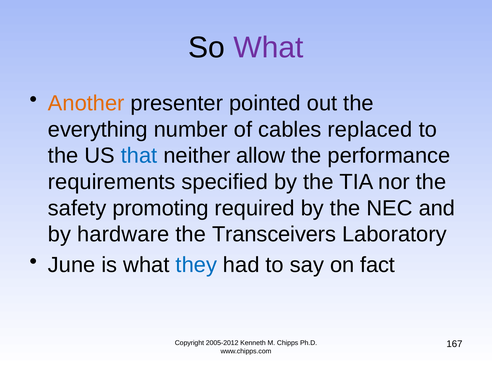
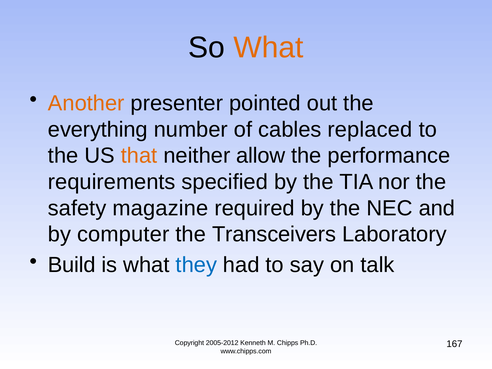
What at (268, 48) colour: purple -> orange
that colour: blue -> orange
promoting: promoting -> magazine
hardware: hardware -> computer
June: June -> Build
fact: fact -> talk
